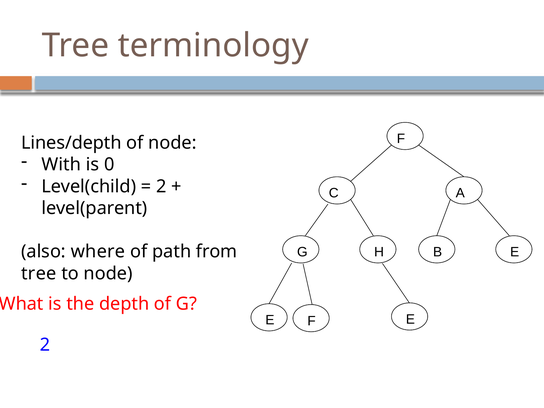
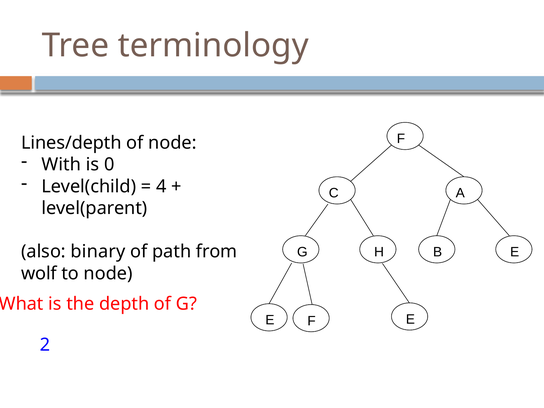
2 at (161, 186): 2 -> 4
where: where -> binary
tree at (39, 273): tree -> wolf
